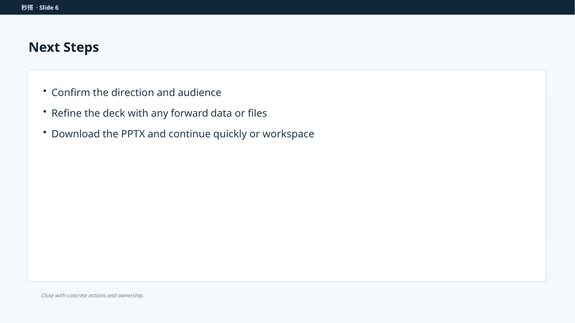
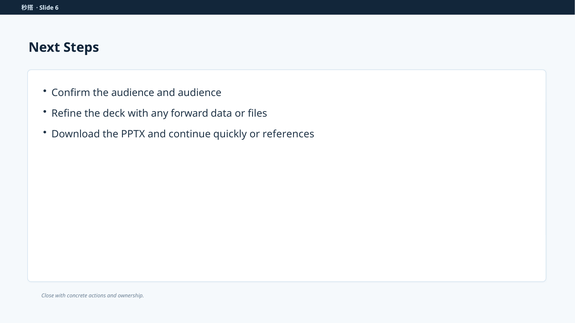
the direction: direction -> audience
workspace: workspace -> references
